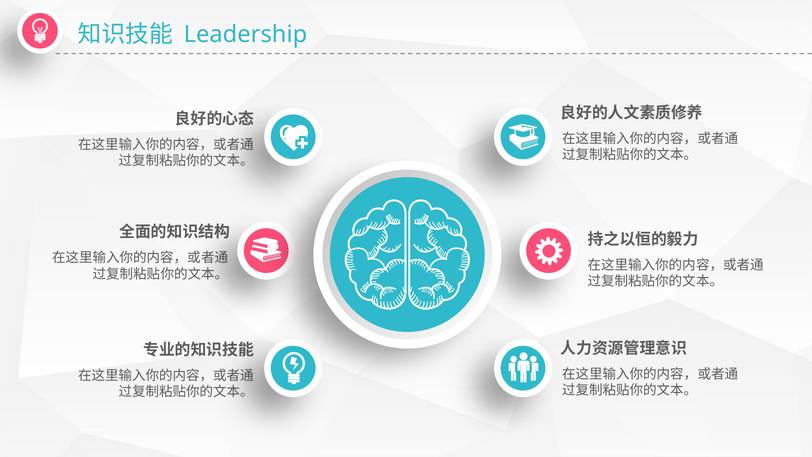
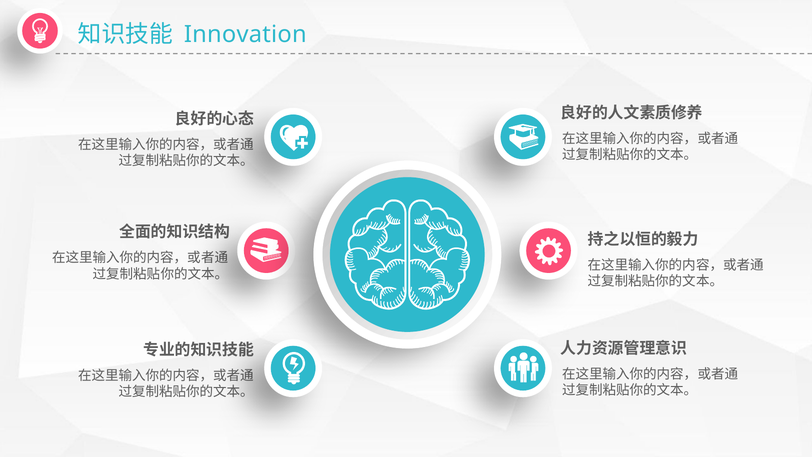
Leadership: Leadership -> Innovation
